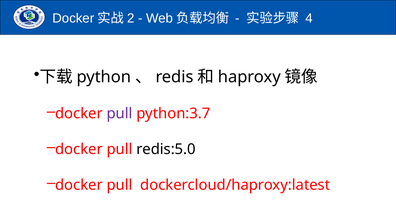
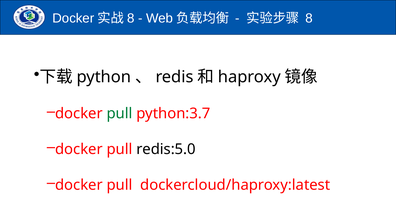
2 at (131, 18): 2 -> 8
4 at (309, 18): 4 -> 8
pull at (120, 113) colour: purple -> green
